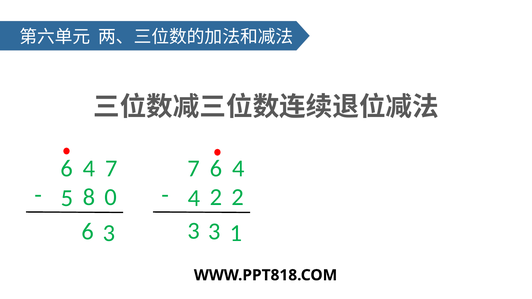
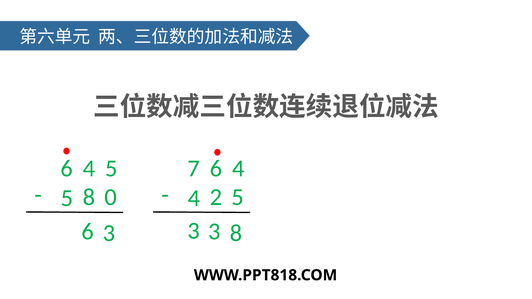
7 at (111, 169): 7 -> 5
2 2: 2 -> 5
3 1: 1 -> 8
